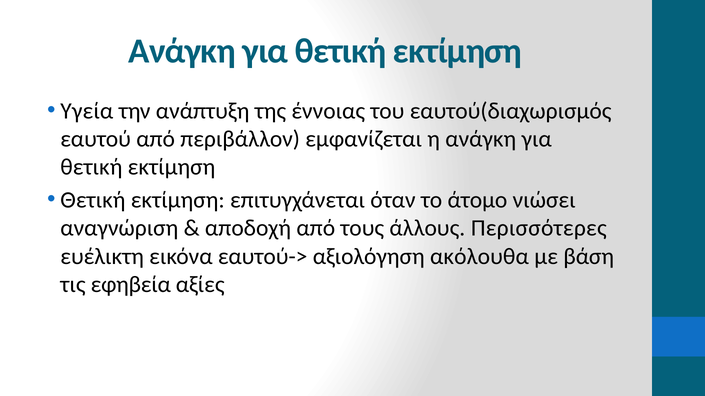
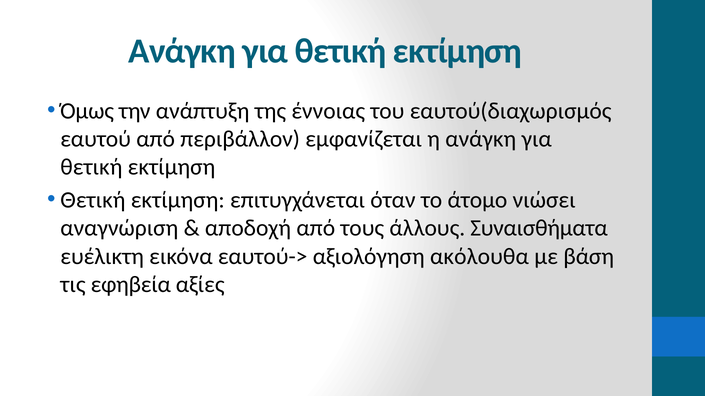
Υγεία: Υγεία -> Όμως
Περισσότερες: Περισσότερες -> Συναισθήματα
